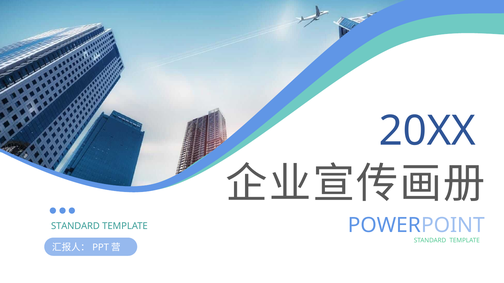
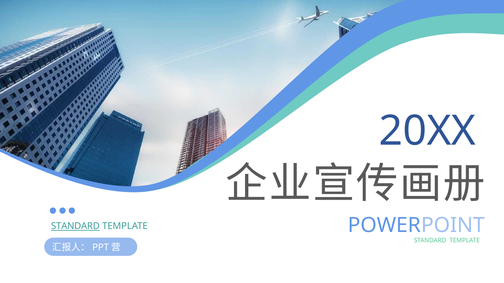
STANDARD at (75, 227) underline: none -> present
